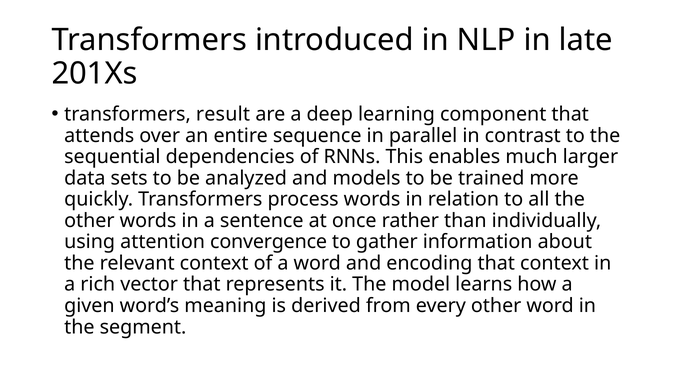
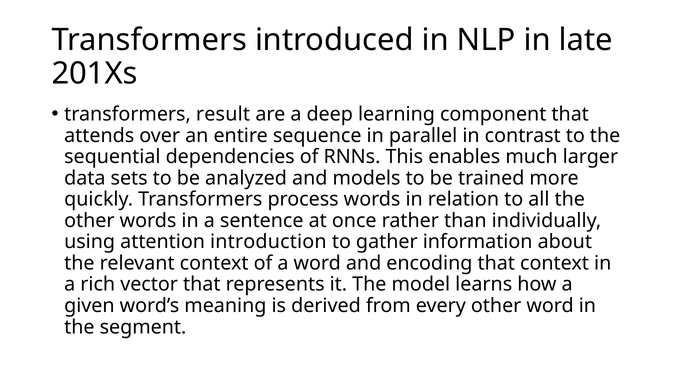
convergence: convergence -> introduction
